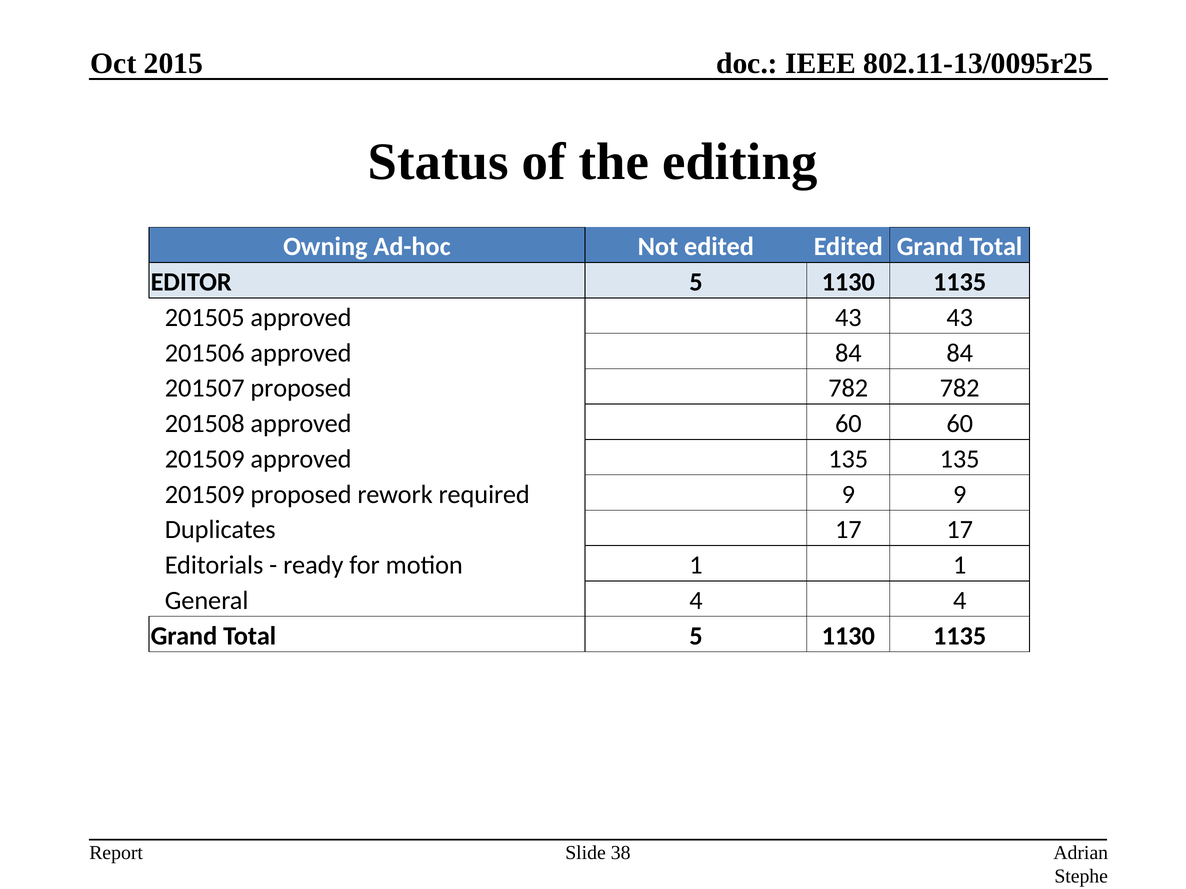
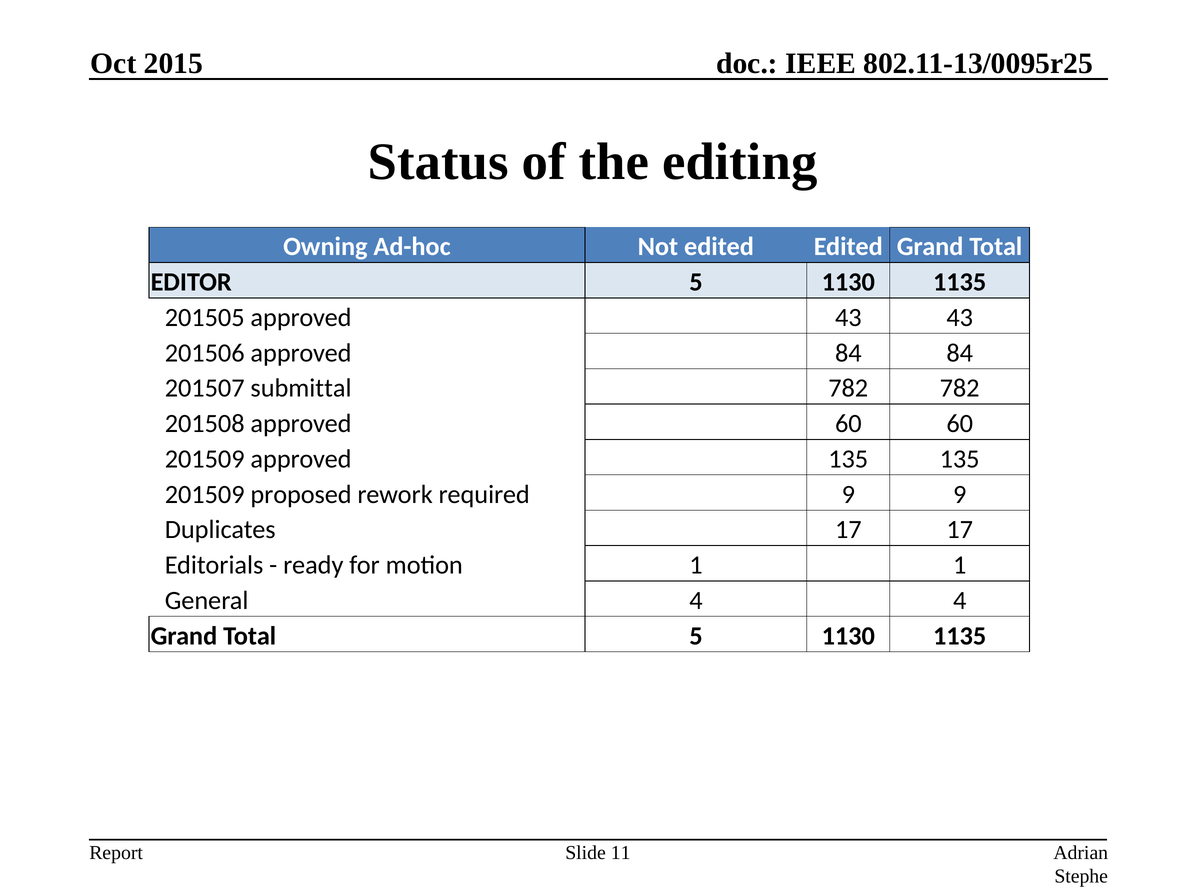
201507 proposed: proposed -> submittal
38: 38 -> 11
